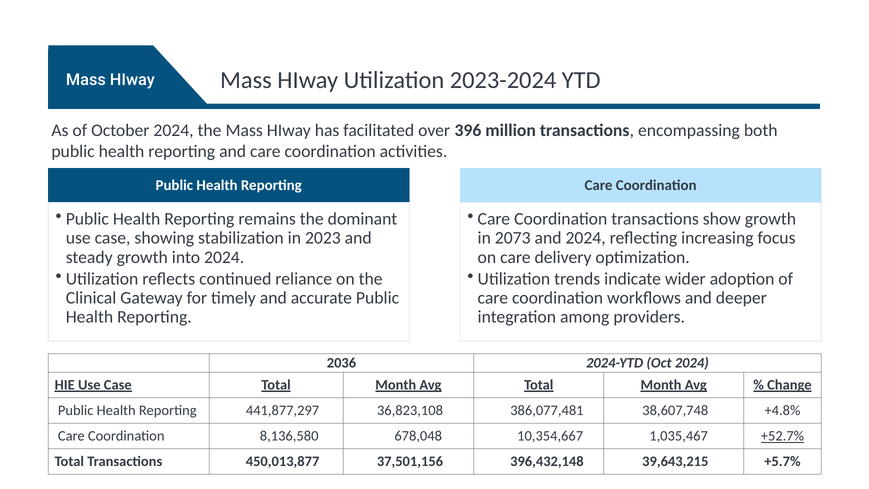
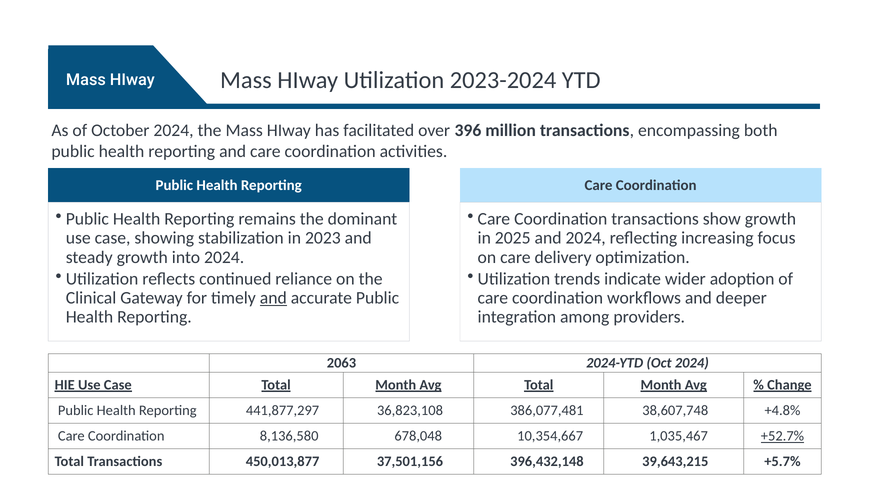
2073: 2073 -> 2025
and at (273, 298) underline: none -> present
2036: 2036 -> 2063
